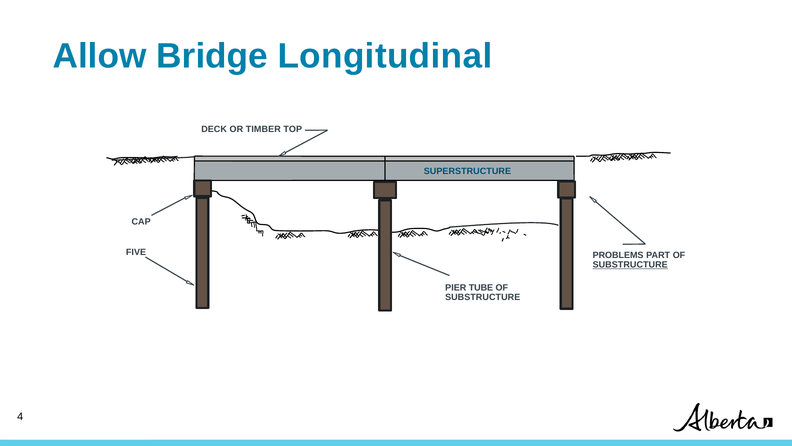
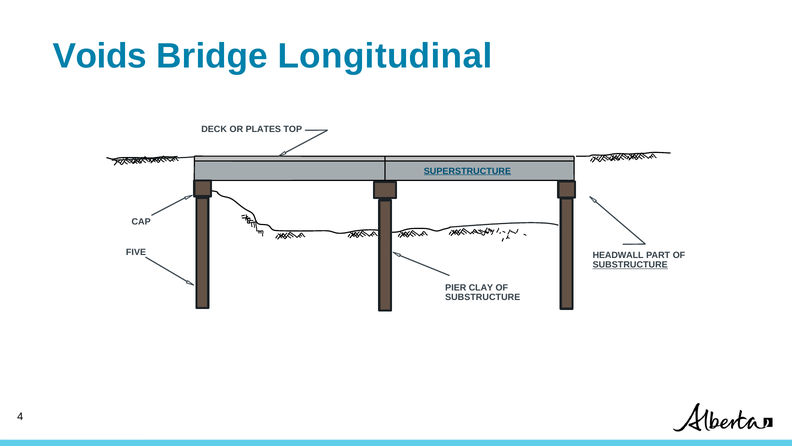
Allow: Allow -> Voids
TIMBER: TIMBER -> PLATES
SUPERSTRUCTURE underline: none -> present
PROBLEMS: PROBLEMS -> HEADWALL
TUBE: TUBE -> CLAY
